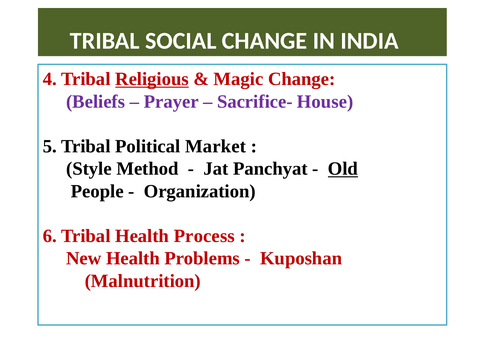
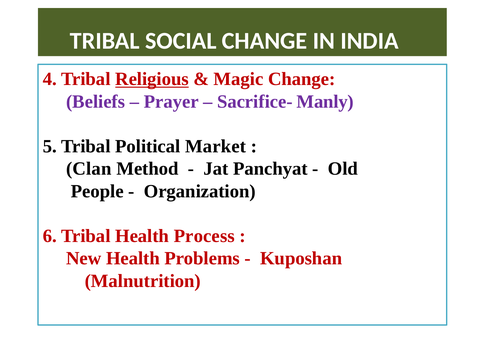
House: House -> Manly
Style: Style -> Clan
Old underline: present -> none
